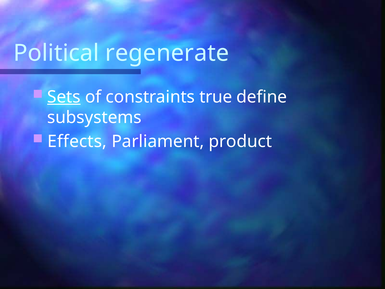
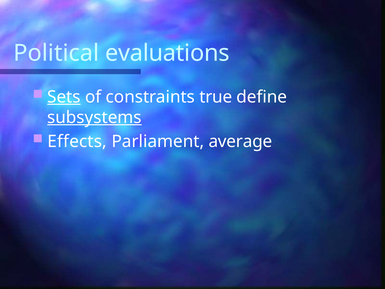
regenerate: regenerate -> evaluations
subsystems underline: none -> present
product: product -> average
